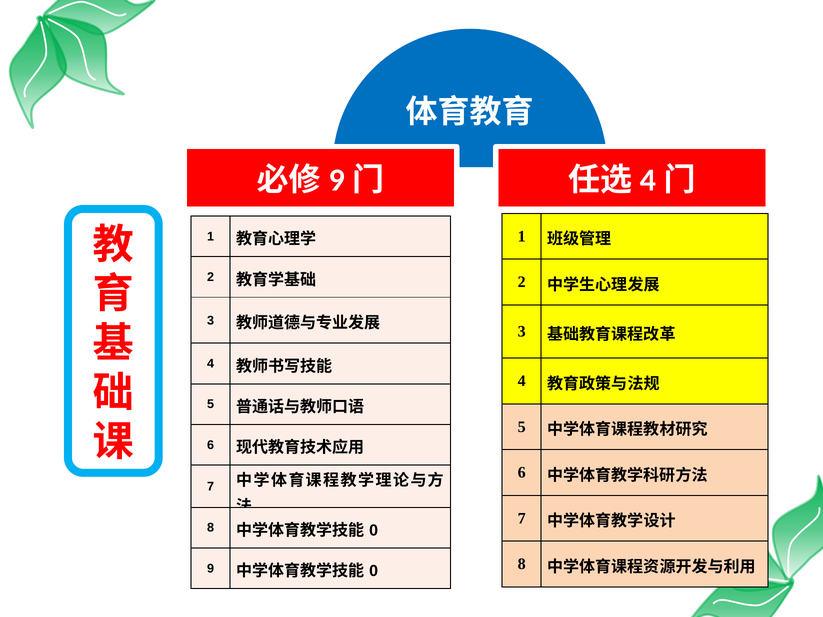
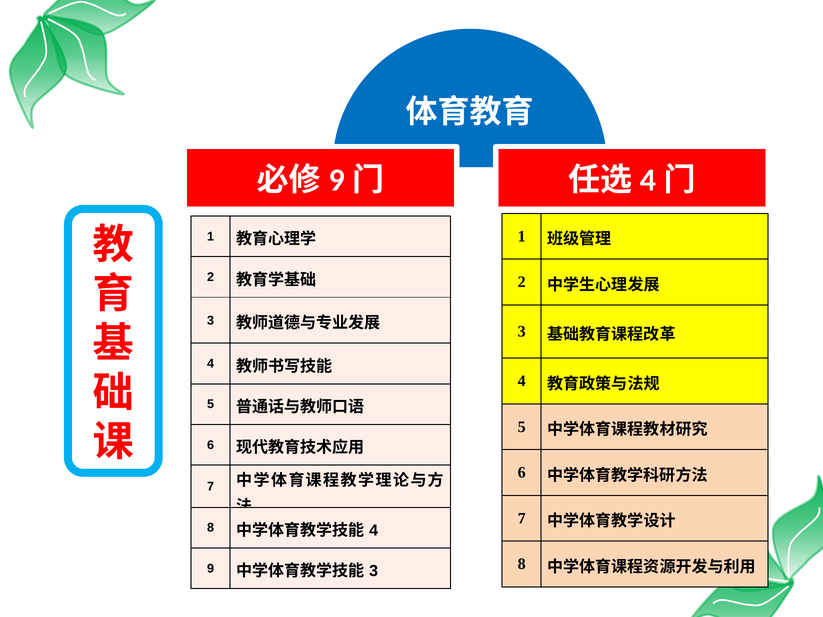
0 at (374, 531): 0 -> 4
0 at (374, 571): 0 -> 3
